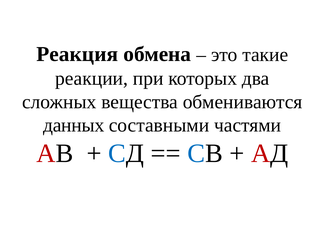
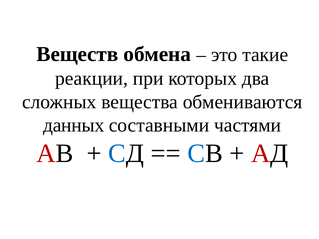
Реакция: Реакция -> Веществ
